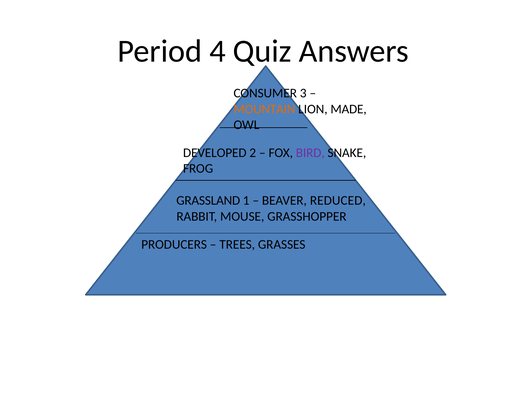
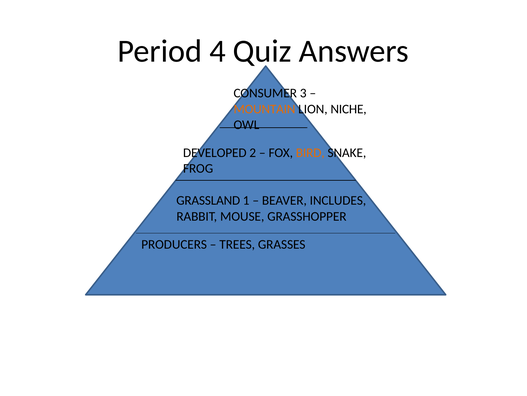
MADE: MADE -> NICHE
BIRD colour: purple -> orange
REDUCED: REDUCED -> INCLUDES
